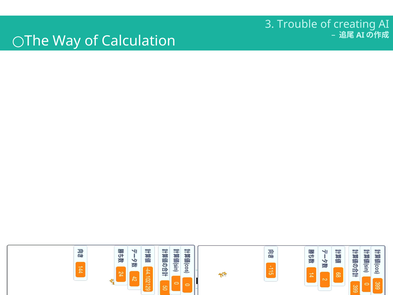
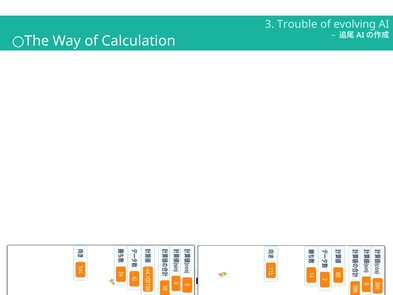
creating: creating -> evolving
